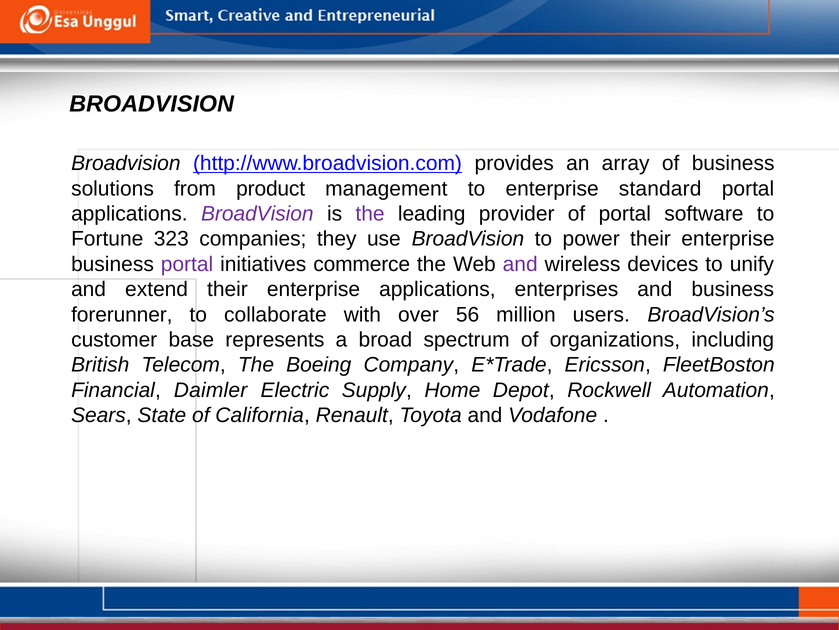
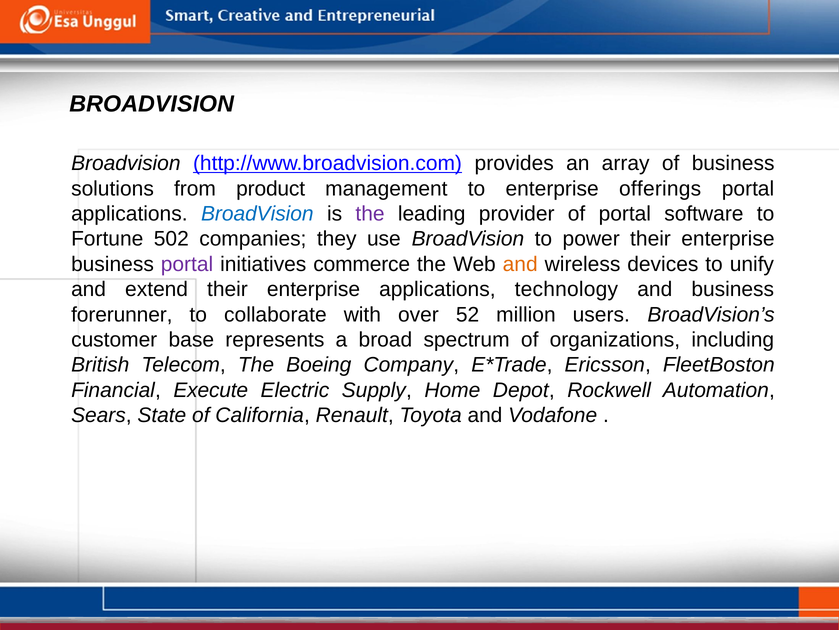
standard: standard -> offerings
BroadVision at (257, 214) colour: purple -> blue
323: 323 -> 502
and at (520, 264) colour: purple -> orange
enterprises: enterprises -> technology
56: 56 -> 52
Daimler: Daimler -> Execute
